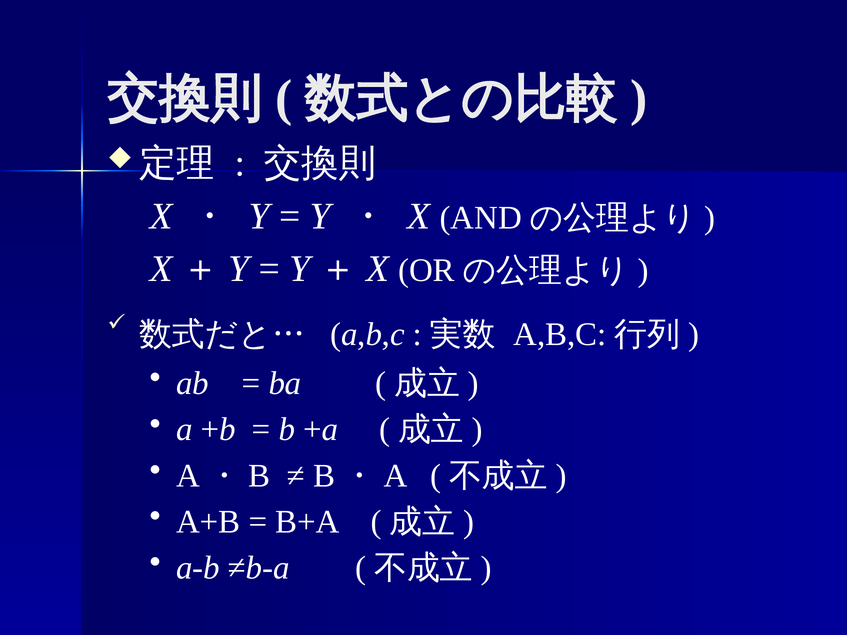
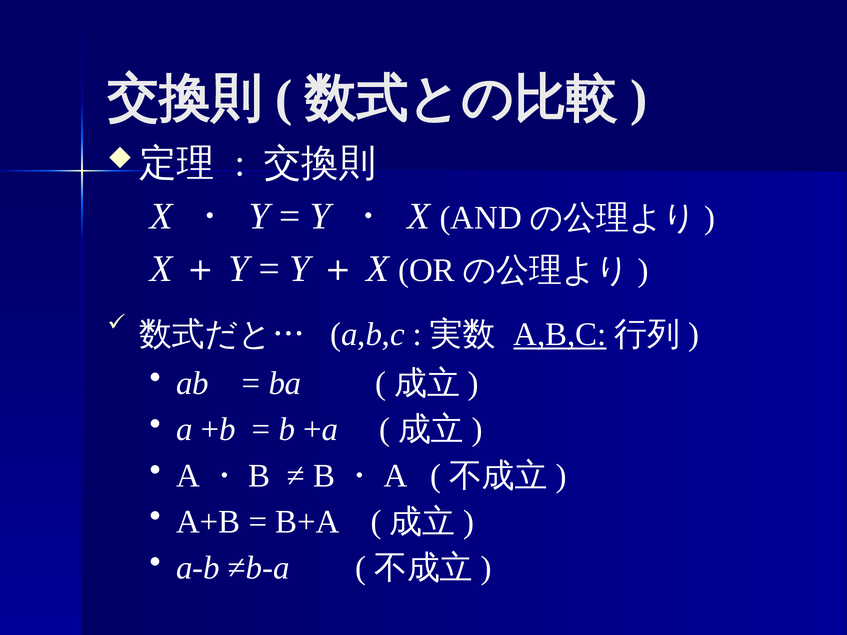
A,B,C at (560, 335) underline: none -> present
